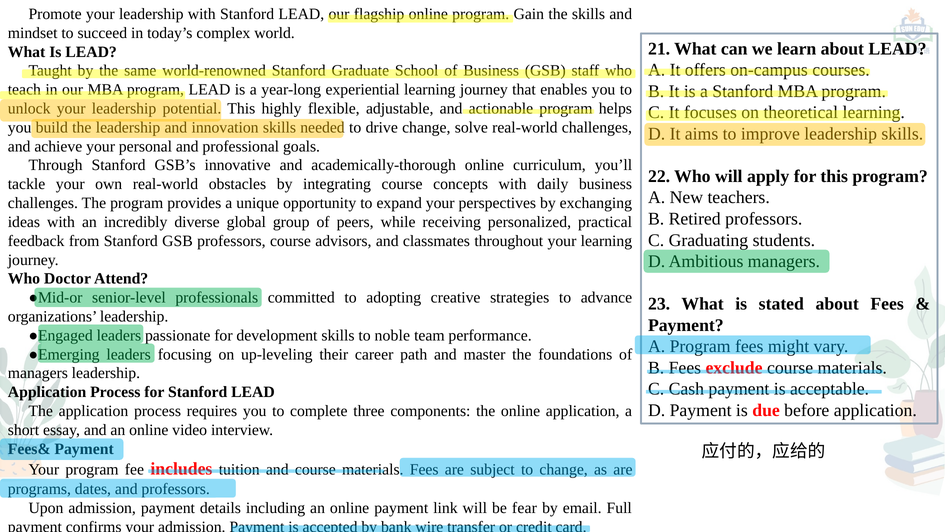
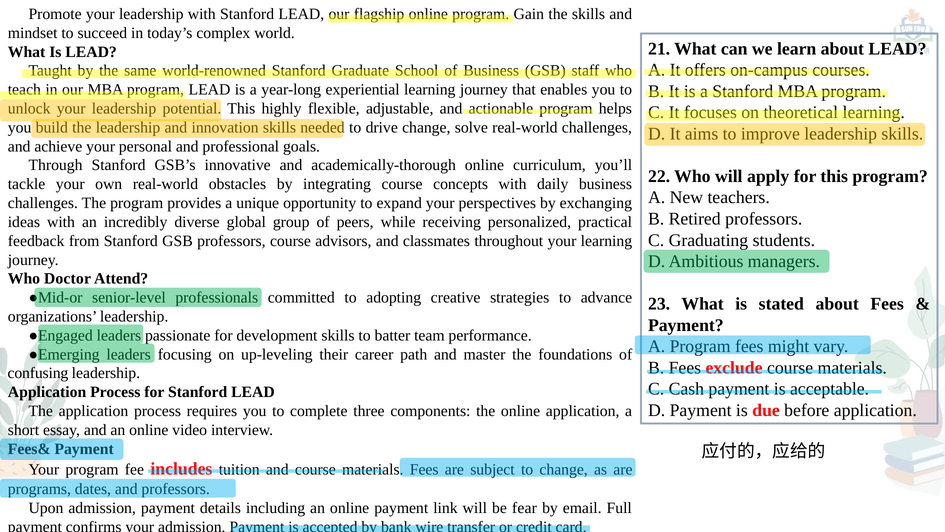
noble: noble -> batter
managers at (38, 373): managers -> confusing
